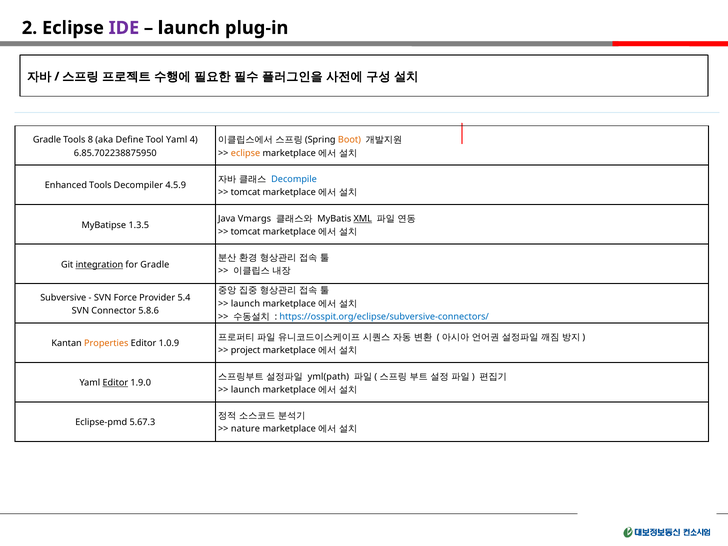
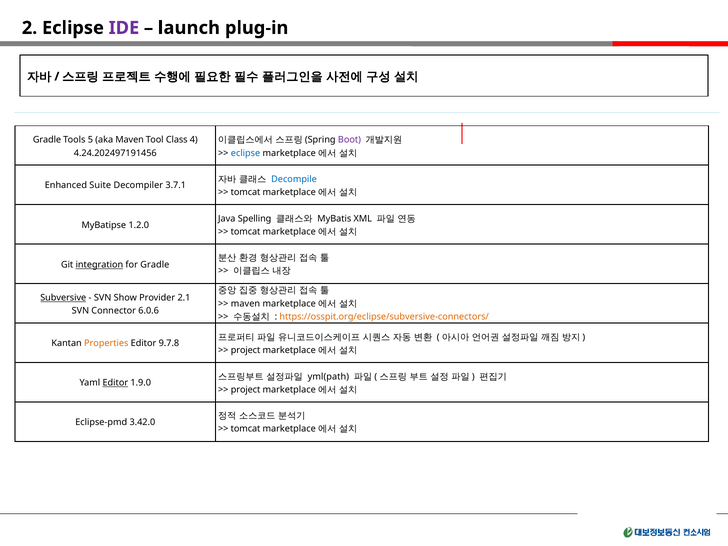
Boot colour: orange -> purple
8: 8 -> 5
aka Define: Define -> Maven
Tool Yaml: Yaml -> Class
6.85.702238875950: 6.85.702238875950 -> 4.24.202497191456
eclipse at (246, 153) colour: orange -> blue
Enhanced Tools: Tools -> Suite
4.5.9: 4.5.9 -> 3.7.1
Vmargs: Vmargs -> Spelling
XML underline: present -> none
1.3.5: 1.3.5 -> 1.2.0
Subversive underline: none -> present
Force: Force -> Show
5.4: 5.4 -> 2.1
launch at (245, 304): launch -> maven
5.8.6: 5.8.6 -> 6.0.6
https://osspit.org/eclipse/subversive-connectors/ colour: blue -> orange
1.0.9: 1.0.9 -> 9.7.8
launch at (245, 390): launch -> project
5.67.3: 5.67.3 -> 3.42.0
nature at (245, 429): nature -> tomcat
